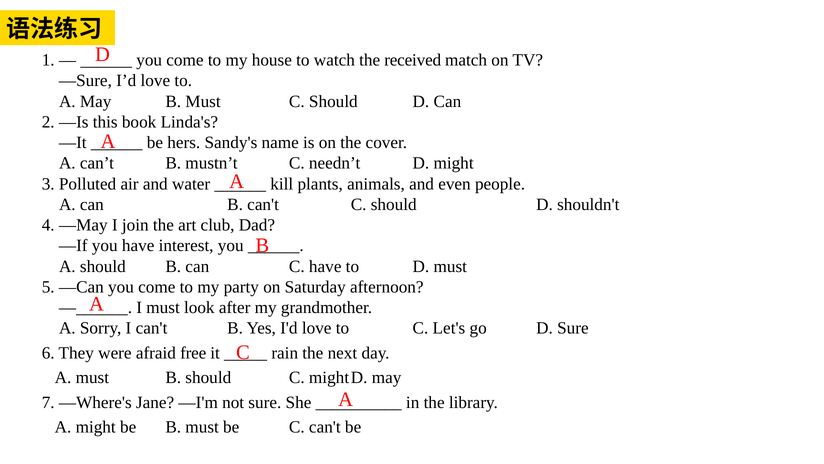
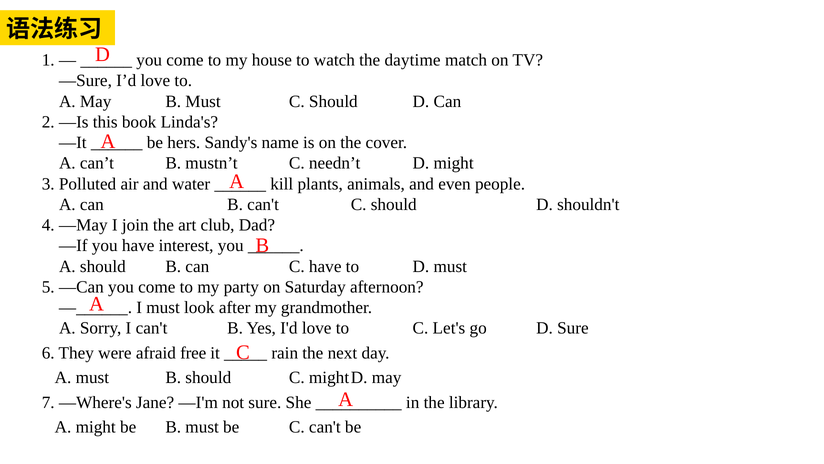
received: received -> daytime
